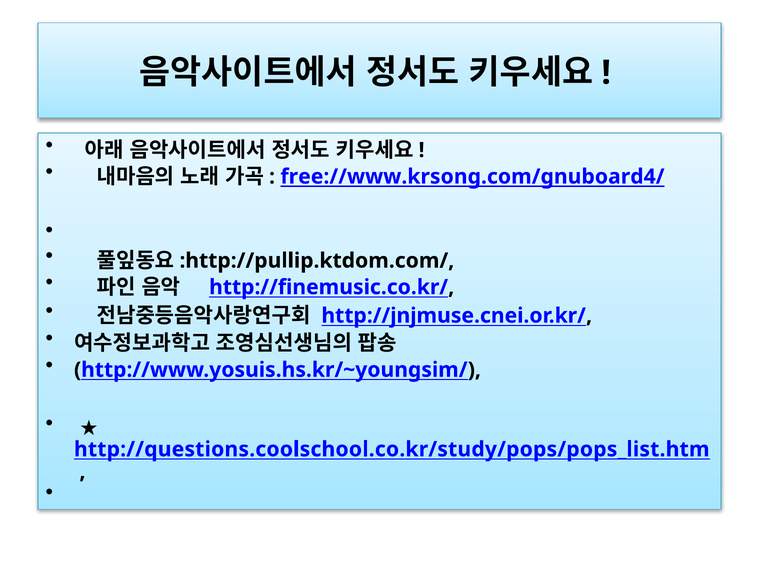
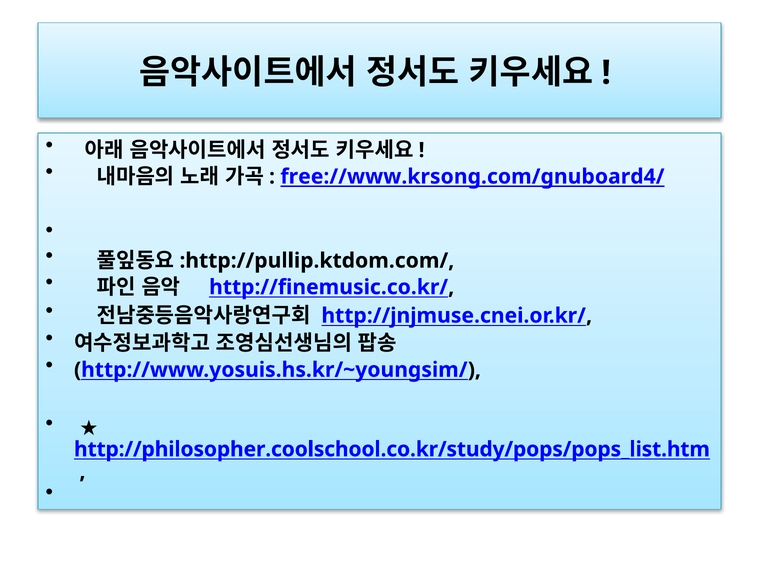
http://questions.coolschool.co.kr/study/pops/pops_list.htm: http://questions.coolschool.co.kr/study/pops/pops_list.htm -> http://philosopher.coolschool.co.kr/study/pops/pops_list.htm
